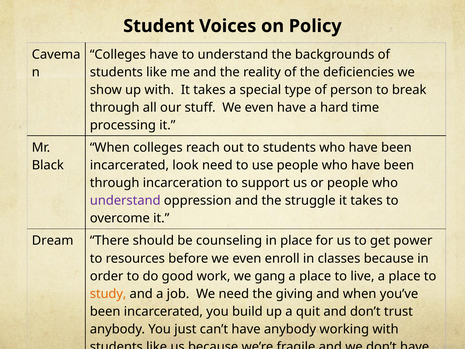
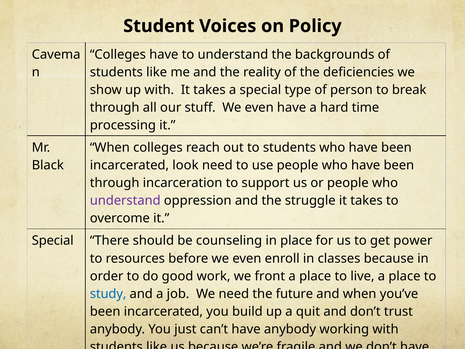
Dream at (53, 241): Dream -> Special
gang: gang -> front
study colour: orange -> blue
giving: giving -> future
